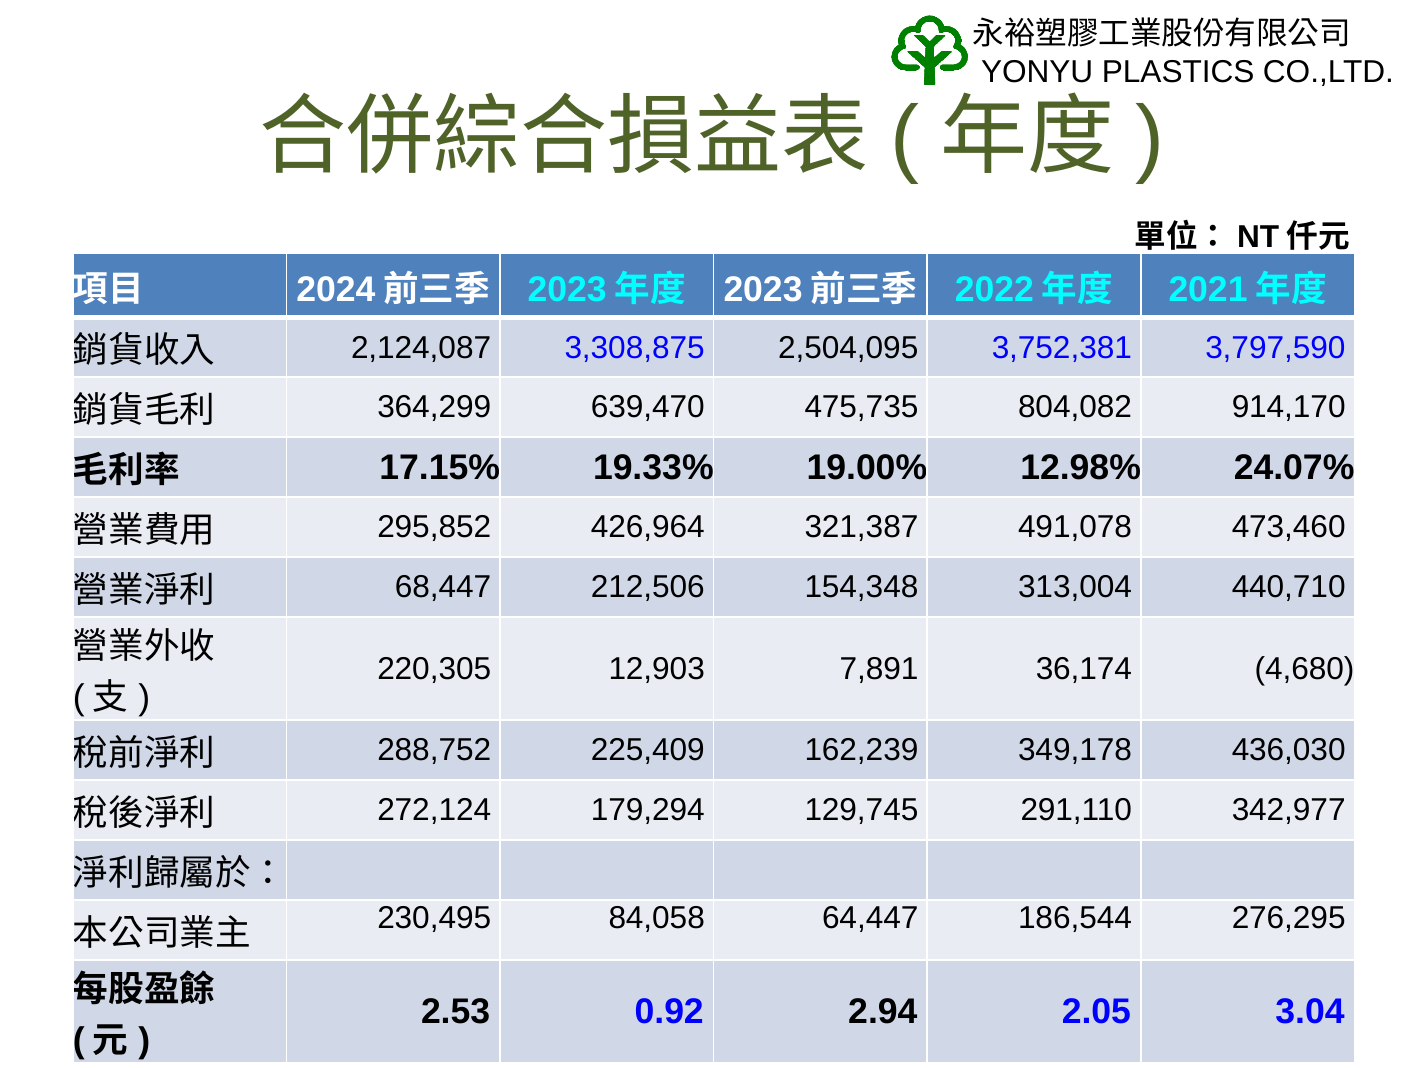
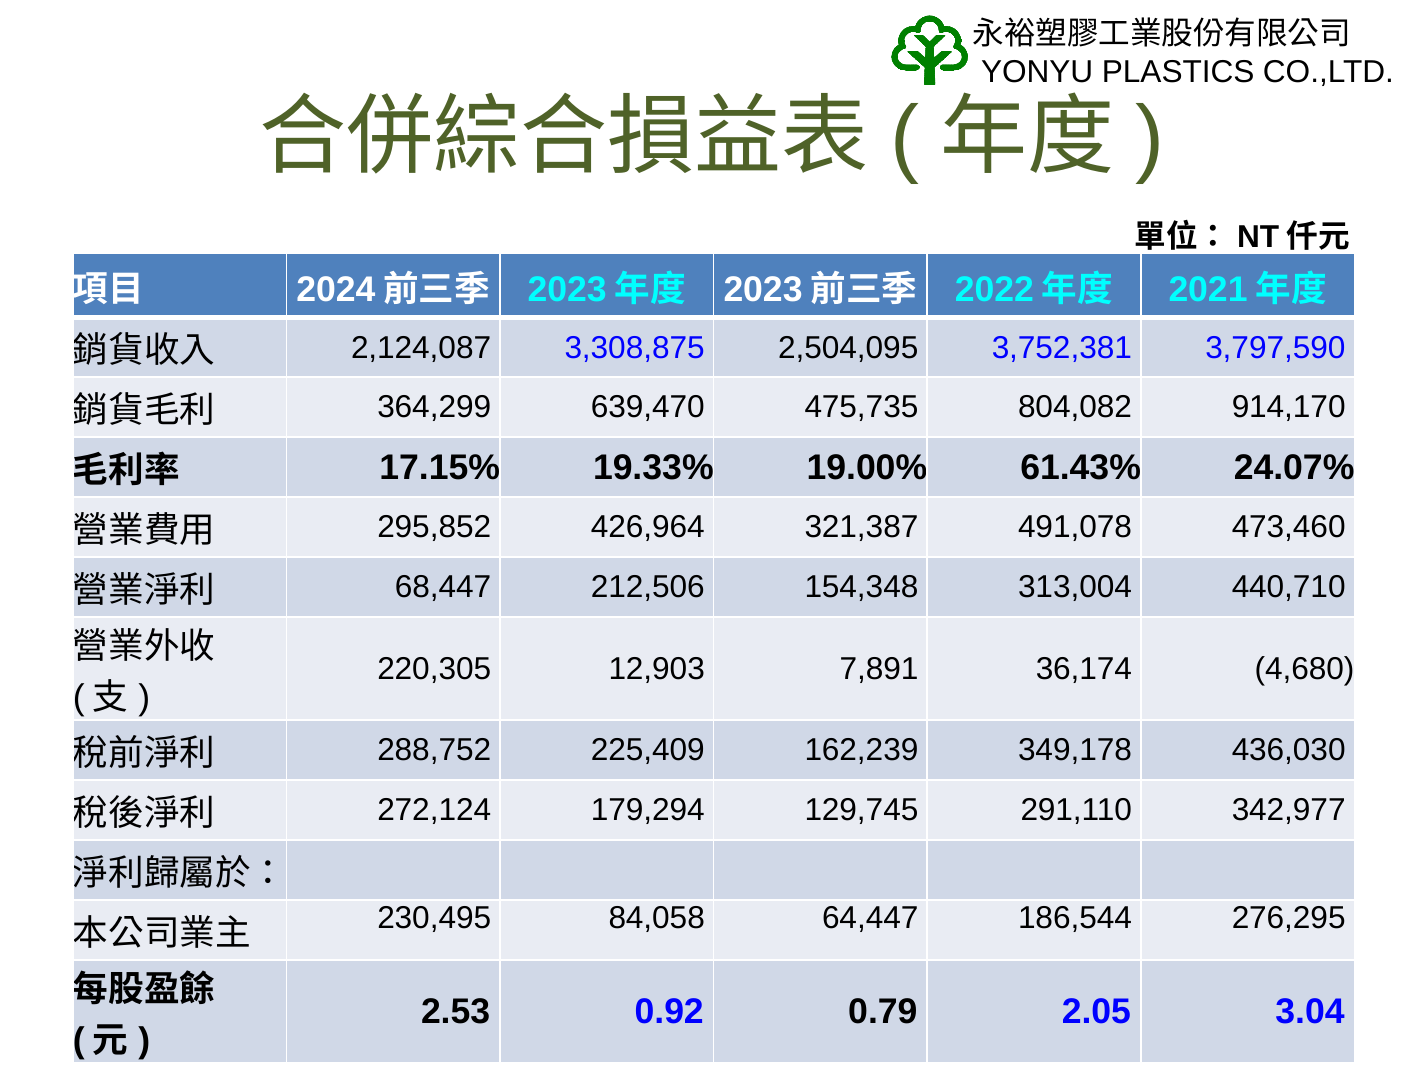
12.98%: 12.98% -> 61.43%
2.94: 2.94 -> 0.79
